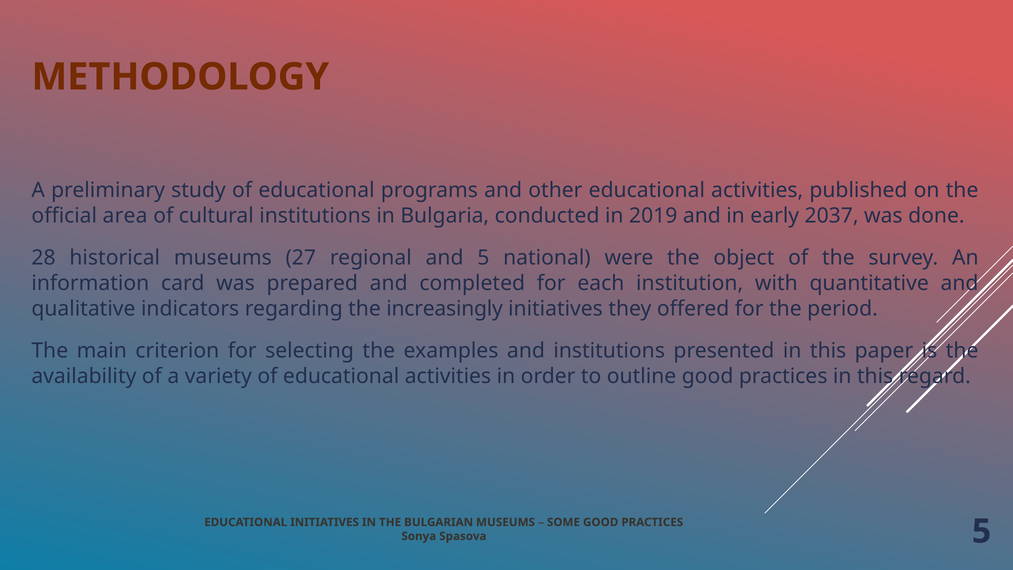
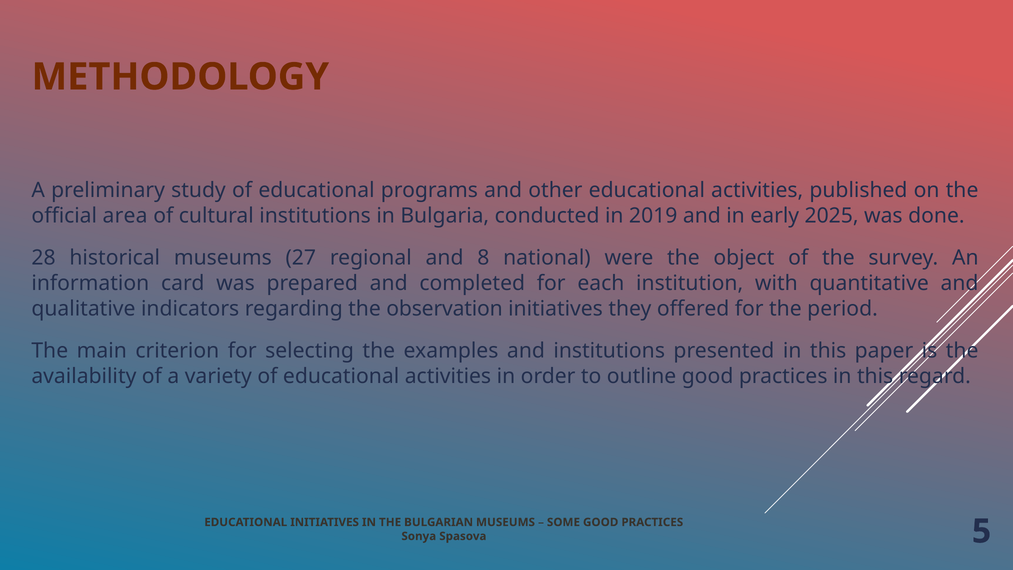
2037: 2037 -> 2025
and 5: 5 -> 8
increasingly: increasingly -> observation
